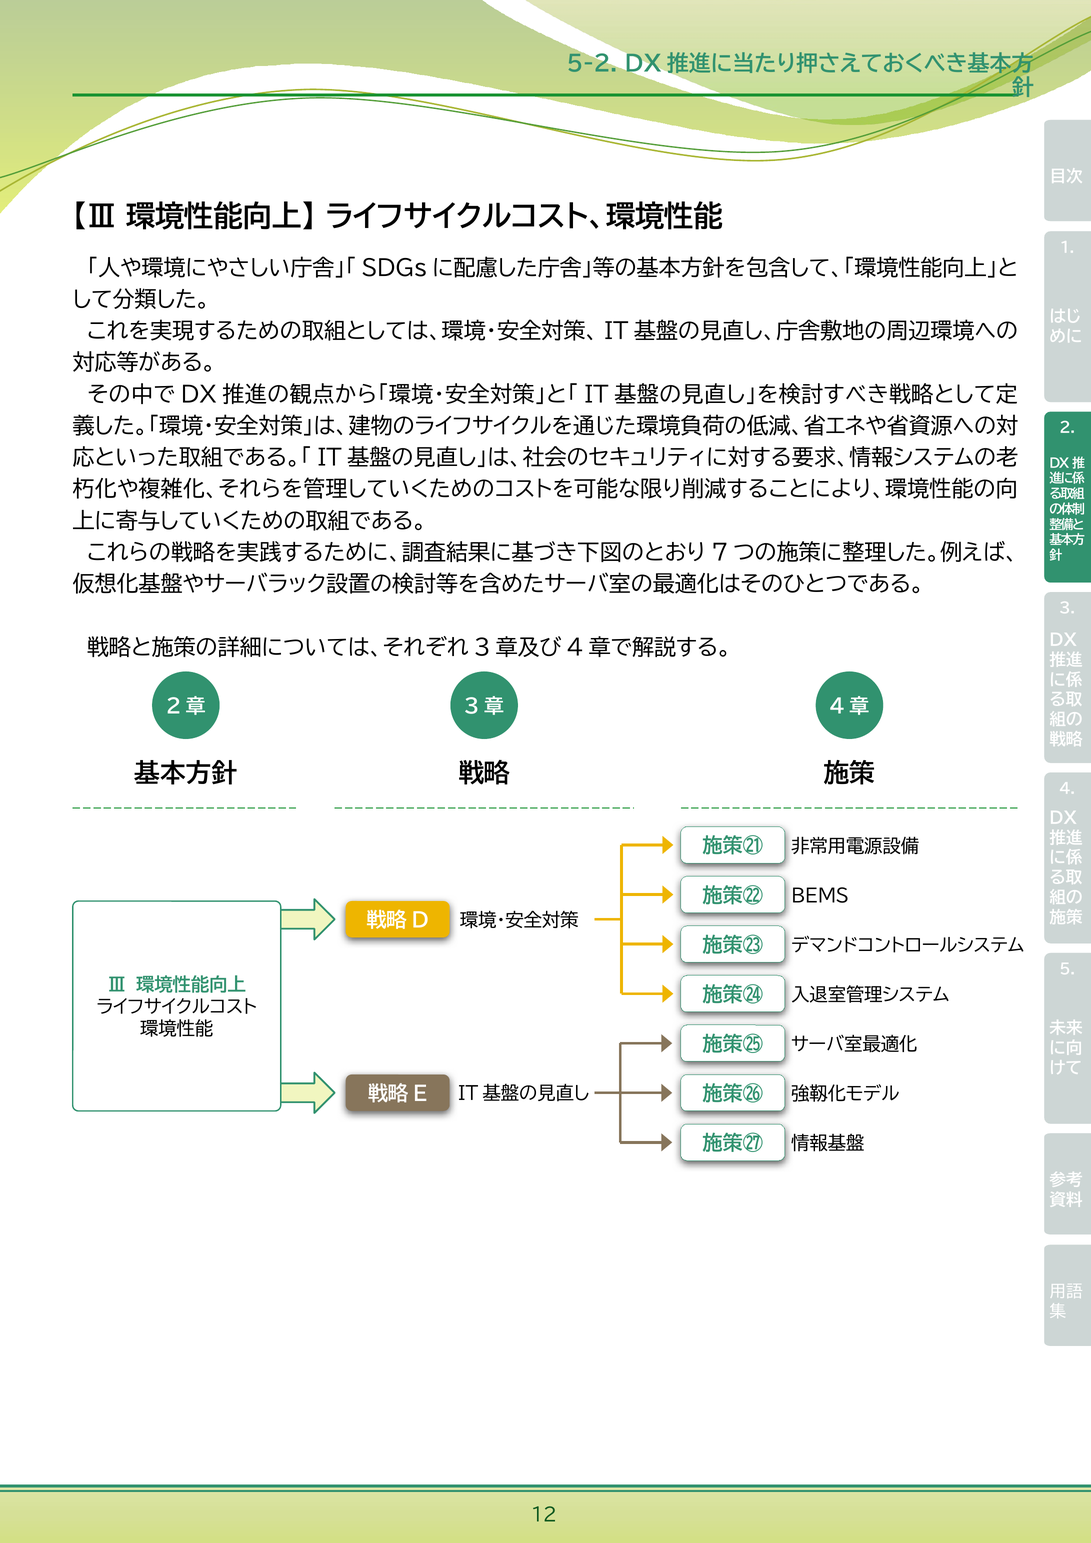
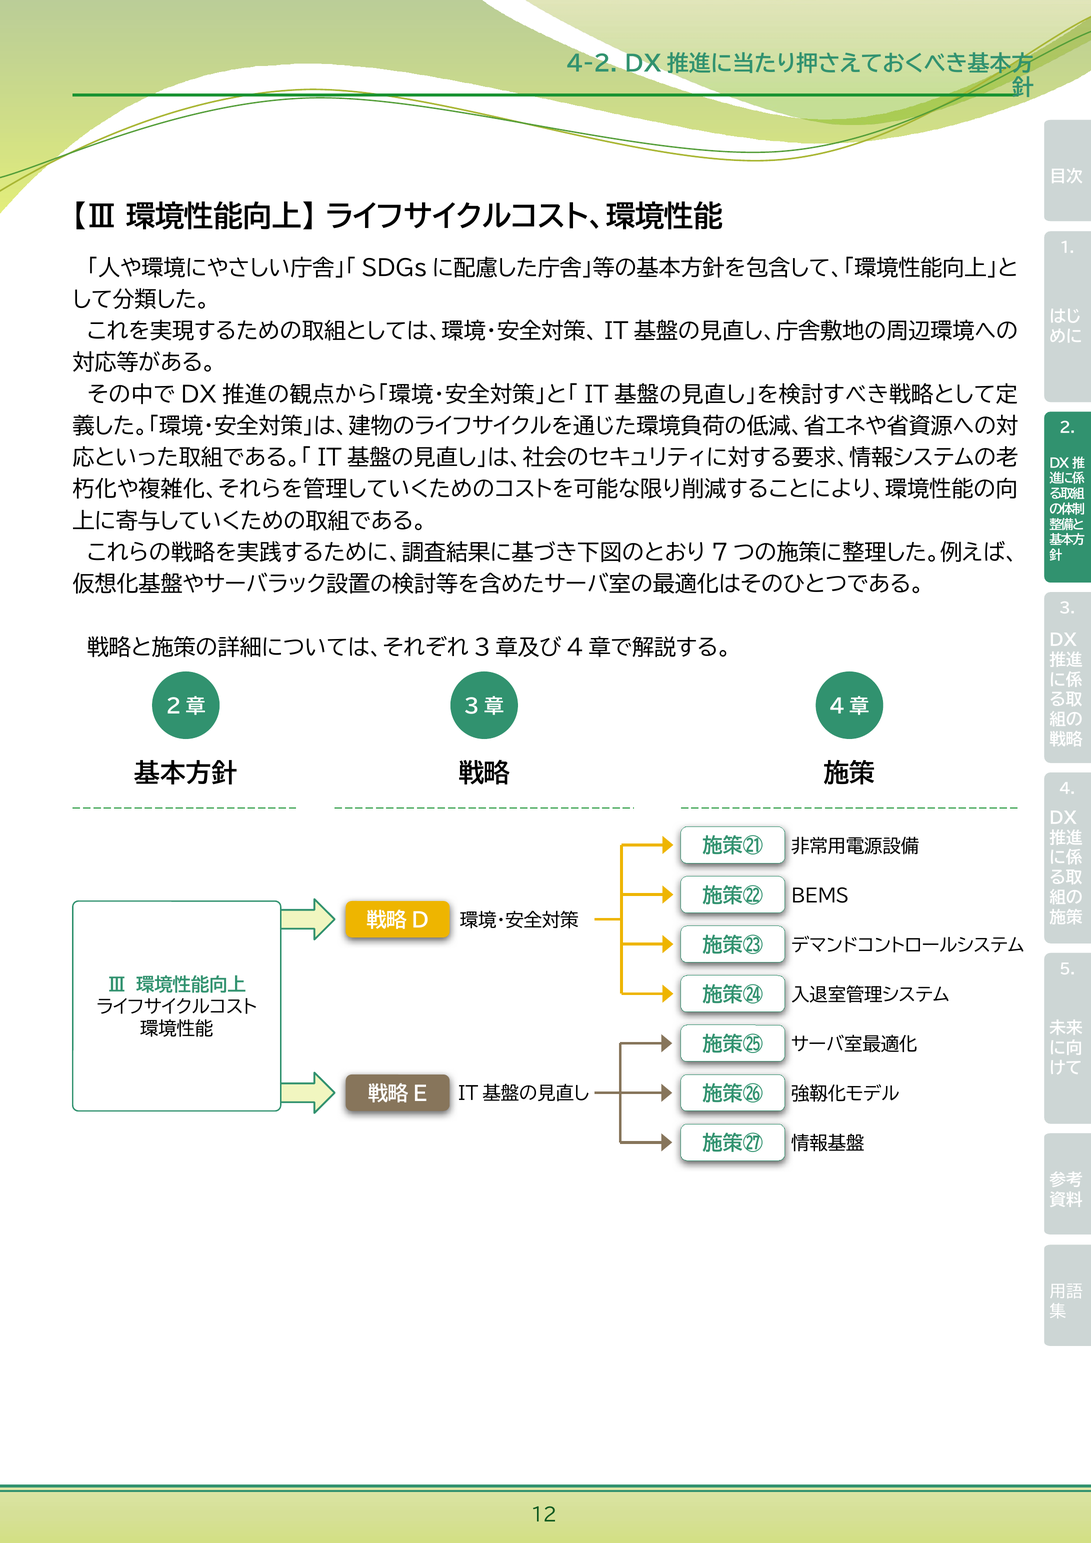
5-2: 5-2 -> 4-2
